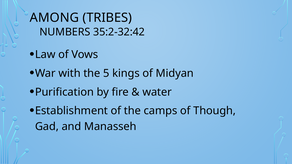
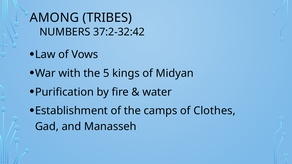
35:2-32:42: 35:2-32:42 -> 37:2-32:42
Though: Though -> Clothes
